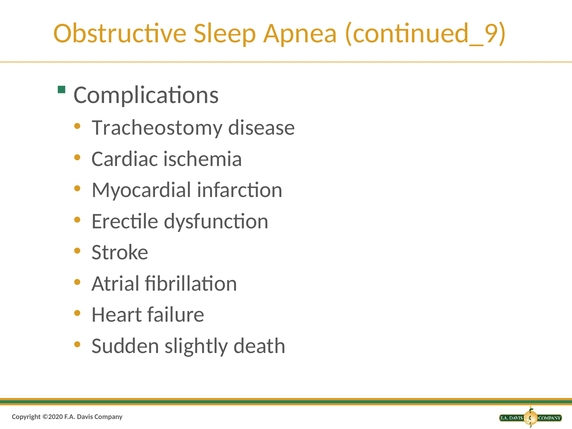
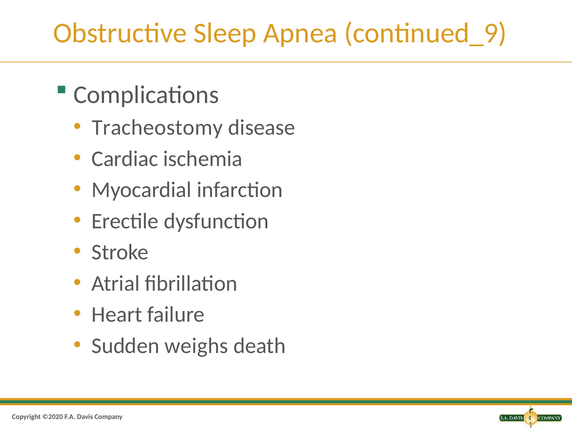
slightly: slightly -> weighs
